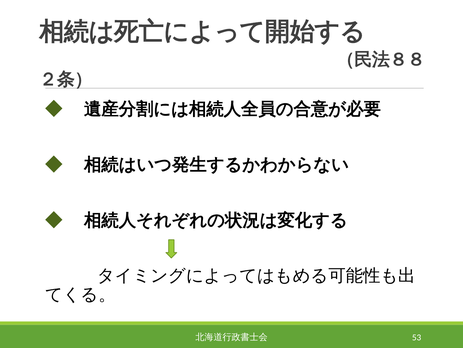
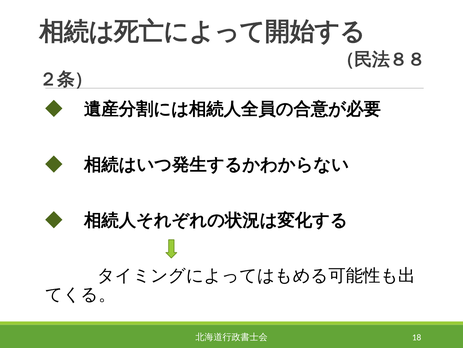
53: 53 -> 18
